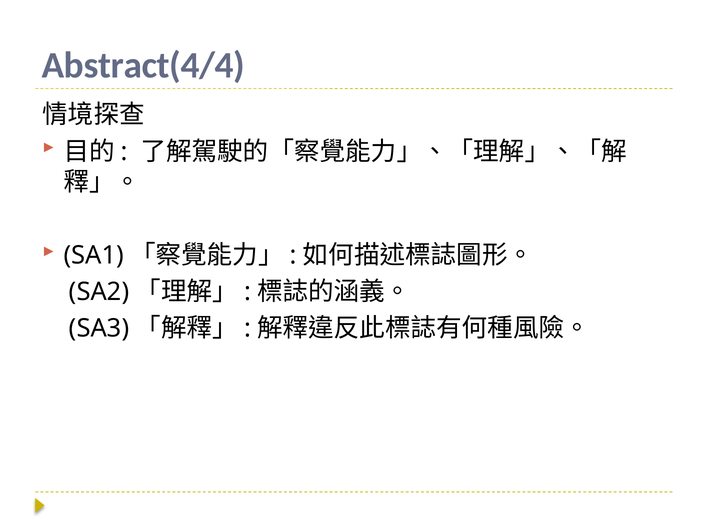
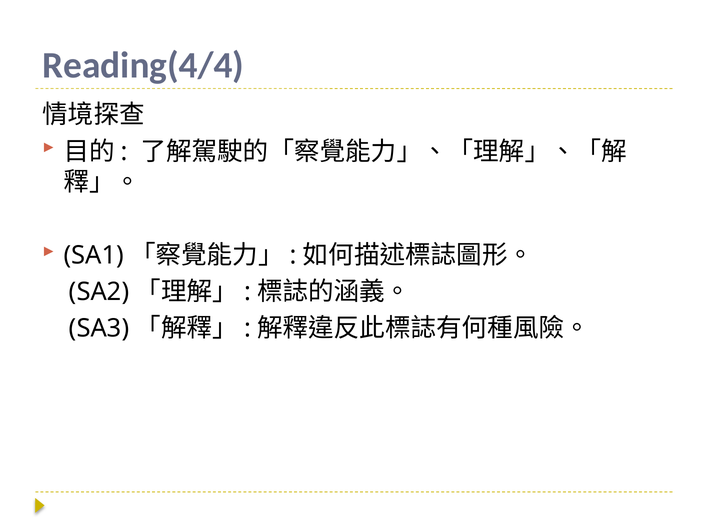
Abstract(4/4: Abstract(4/4 -> Reading(4/4
